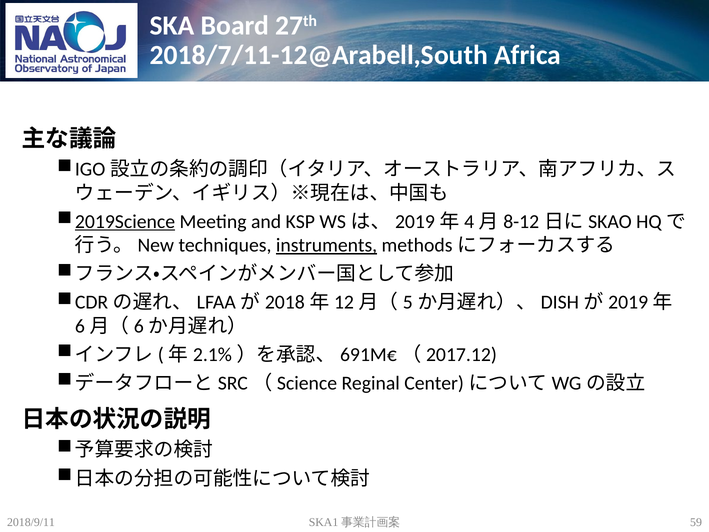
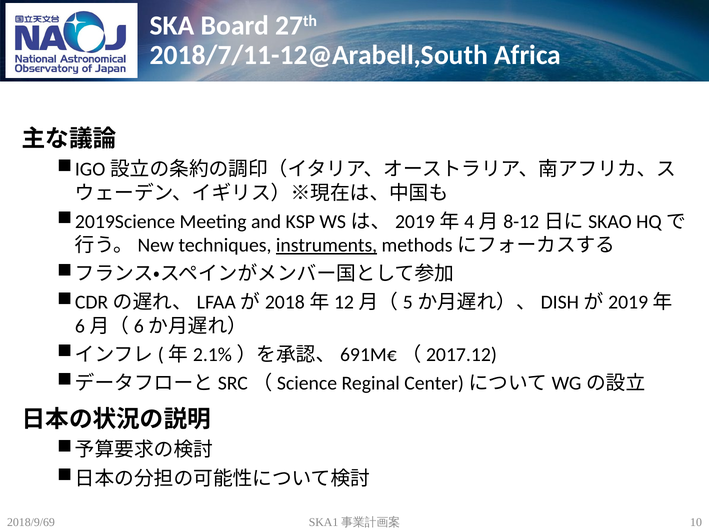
2019Science underline: present -> none
2018/9/11: 2018/9/11 -> 2018/9/69
59: 59 -> 10
